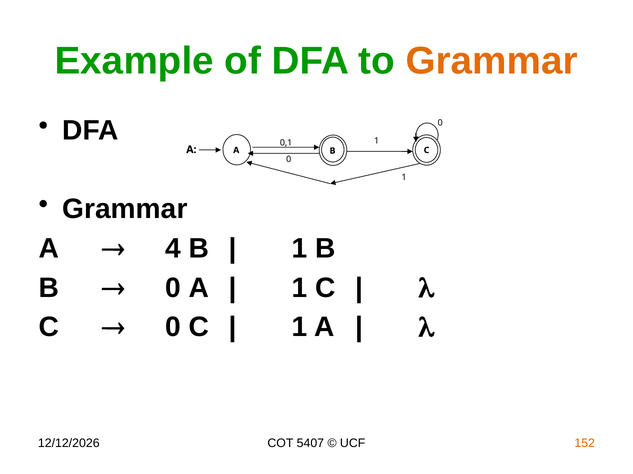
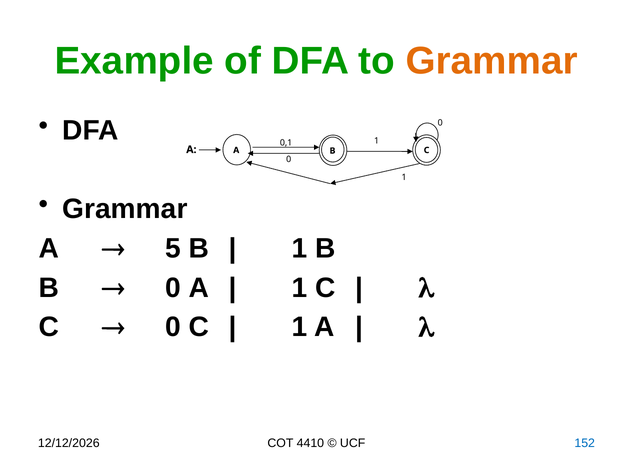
4: 4 -> 5
5407: 5407 -> 4410
152 colour: orange -> blue
